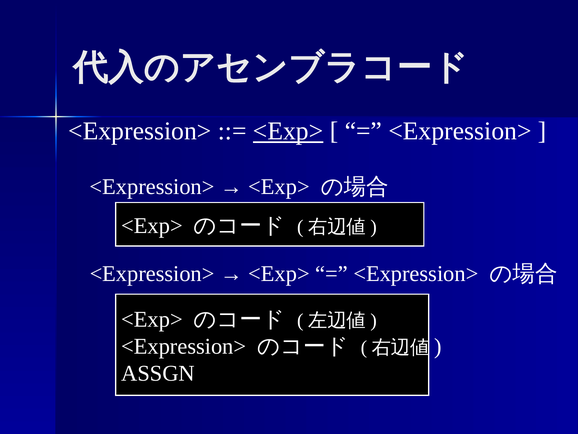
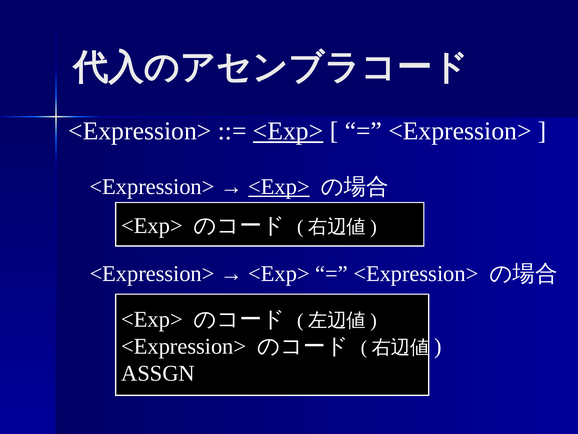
<Exp> at (279, 187) underline: none -> present
